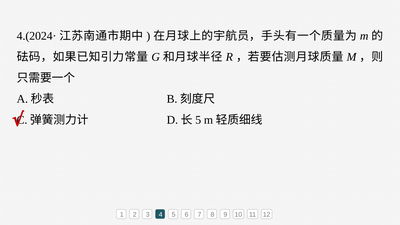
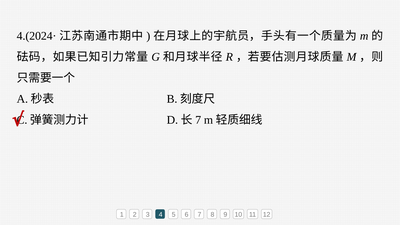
5 at (198, 120): 5 -> 7
